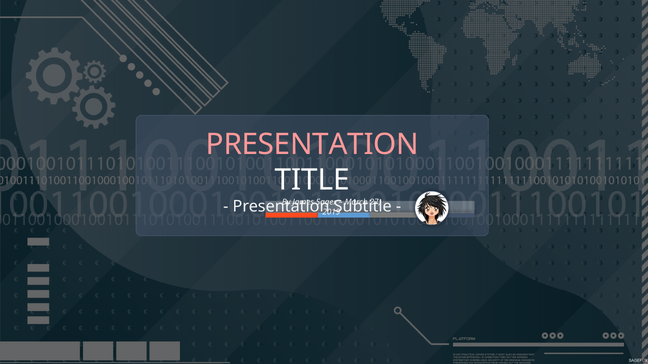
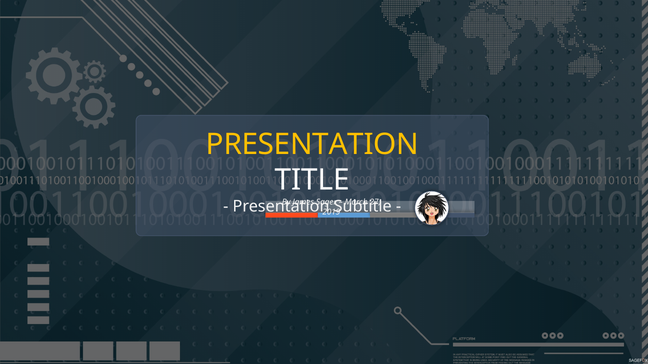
PRESENTATION at (312, 144) colour: pink -> yellow
